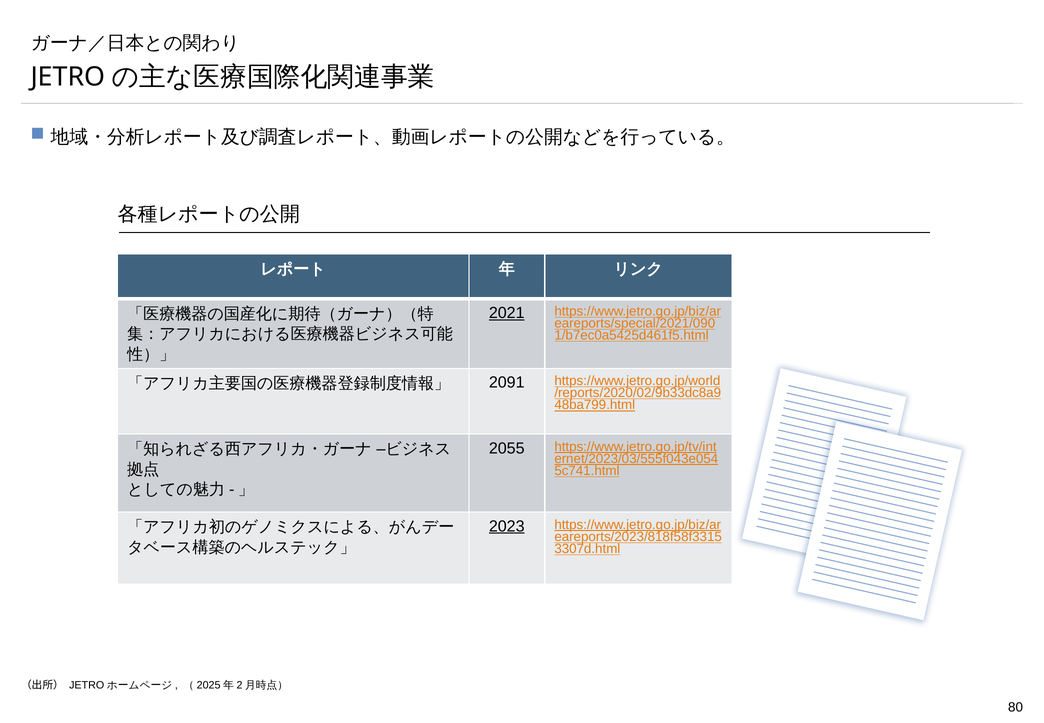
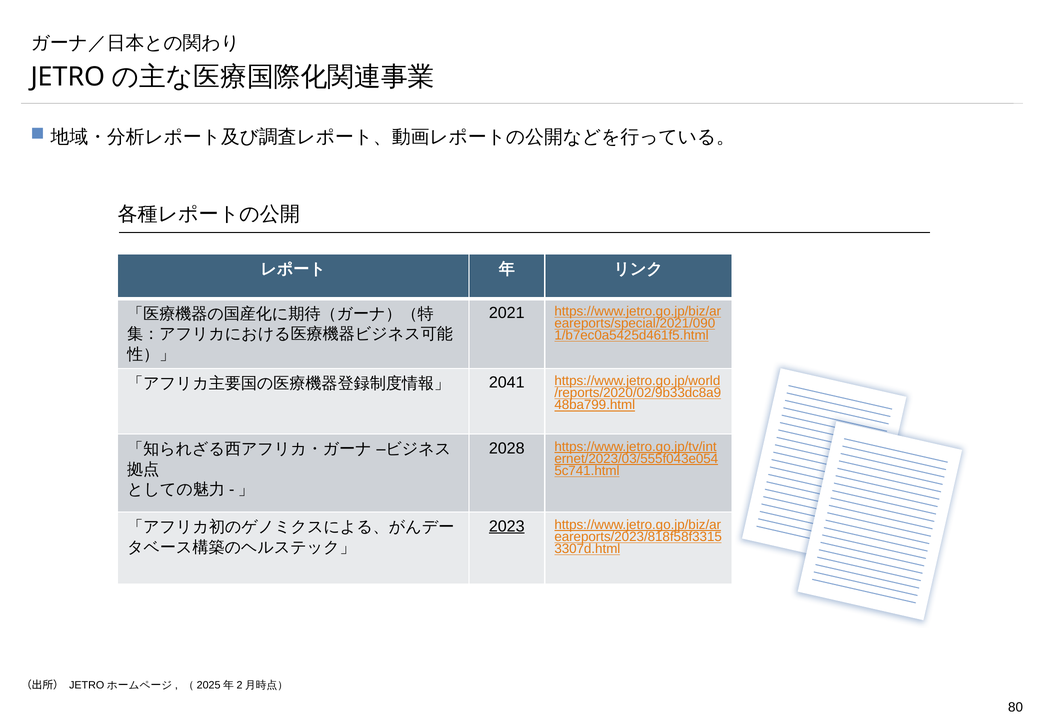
2021 underline: present -> none
2091: 2091 -> 2041
2055: 2055 -> 2028
